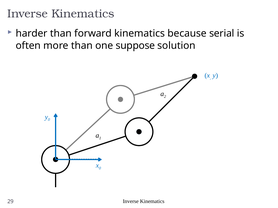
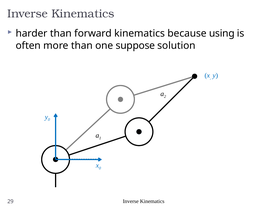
serial: serial -> using
